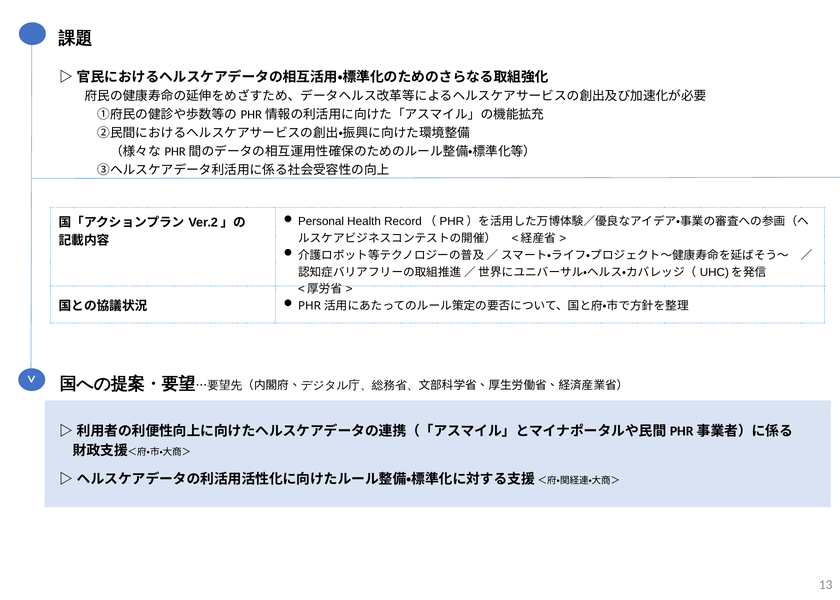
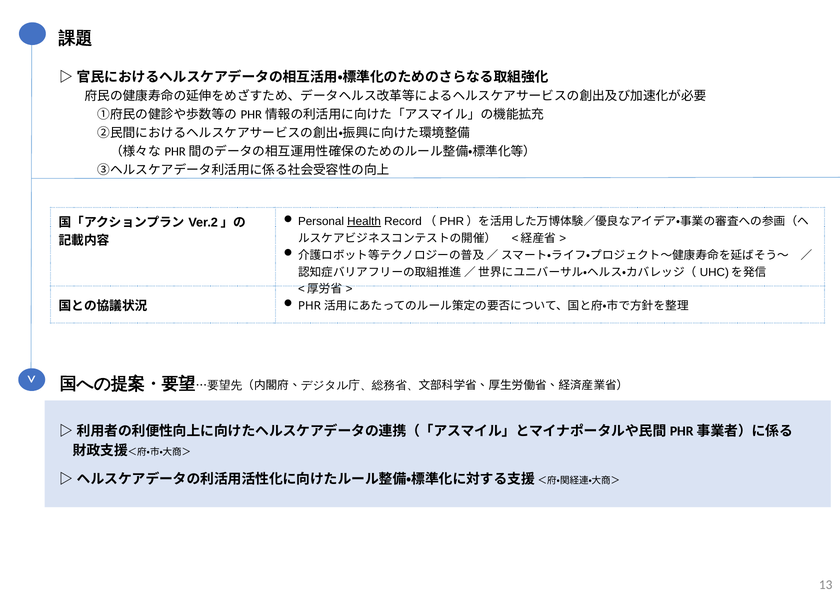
Health underline: none -> present
